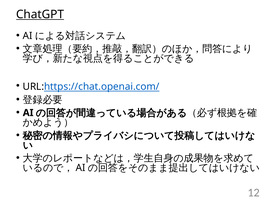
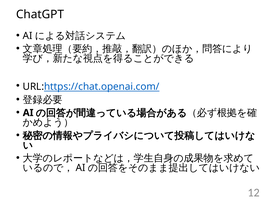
ChatGPT underline: present -> none
